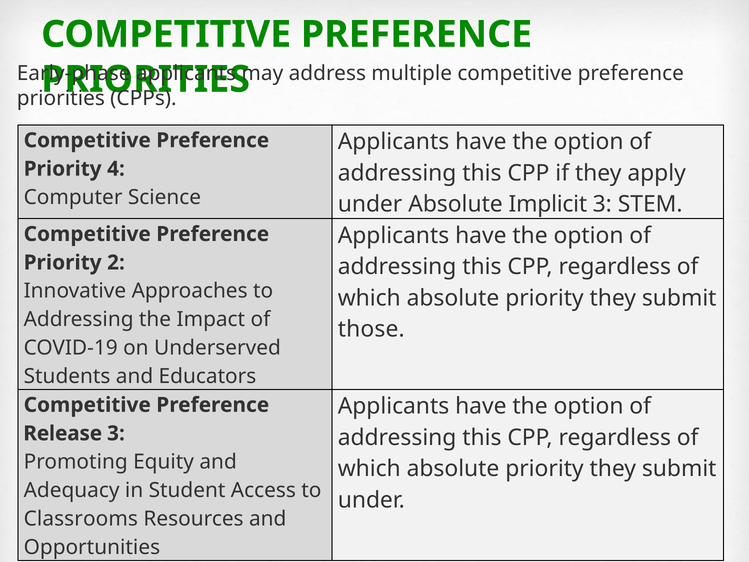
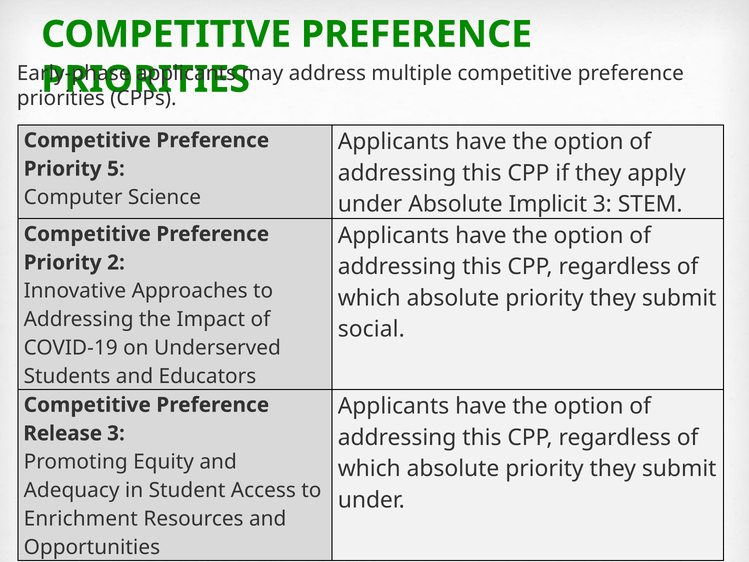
4: 4 -> 5
those: those -> social
Classrooms: Classrooms -> Enrichment
